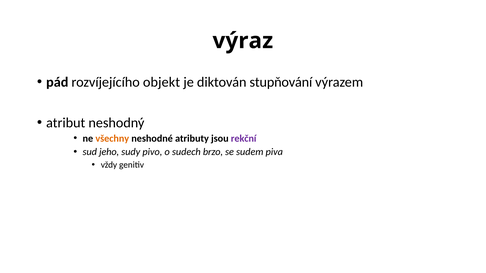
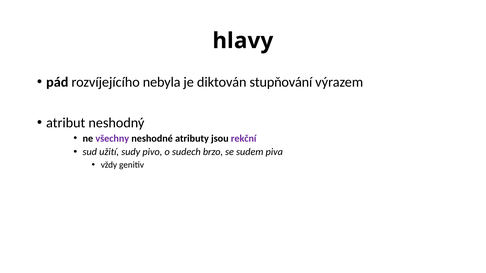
výraz: výraz -> hlavy
objekt: objekt -> nebyla
všechny colour: orange -> purple
jeho: jeho -> užití
